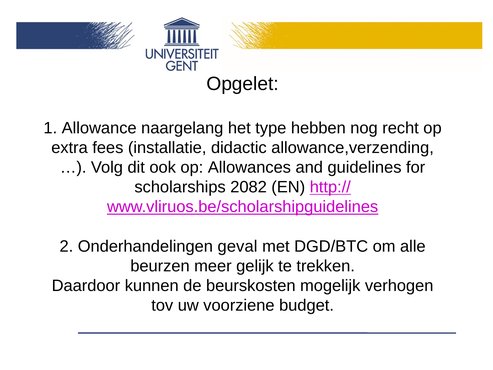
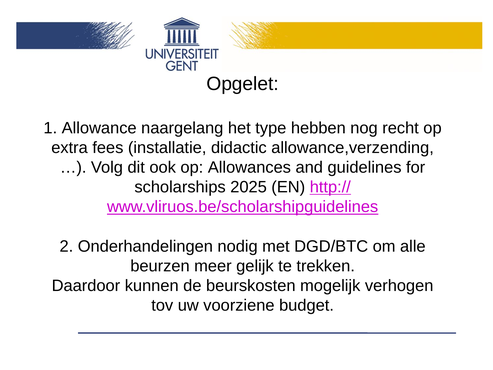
2082: 2082 -> 2025
geval: geval -> nodig
